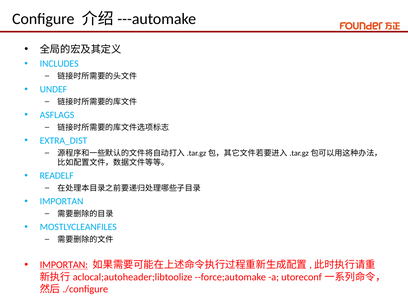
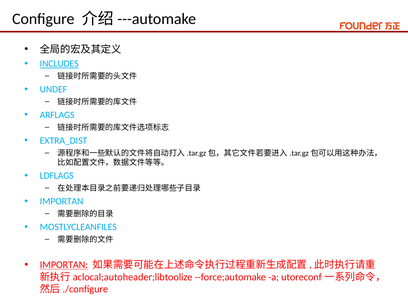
INCLUDES underline: none -> present
ASFLAGS: ASFLAGS -> ARFLAGS
READELF: READELF -> LDFLAGS
